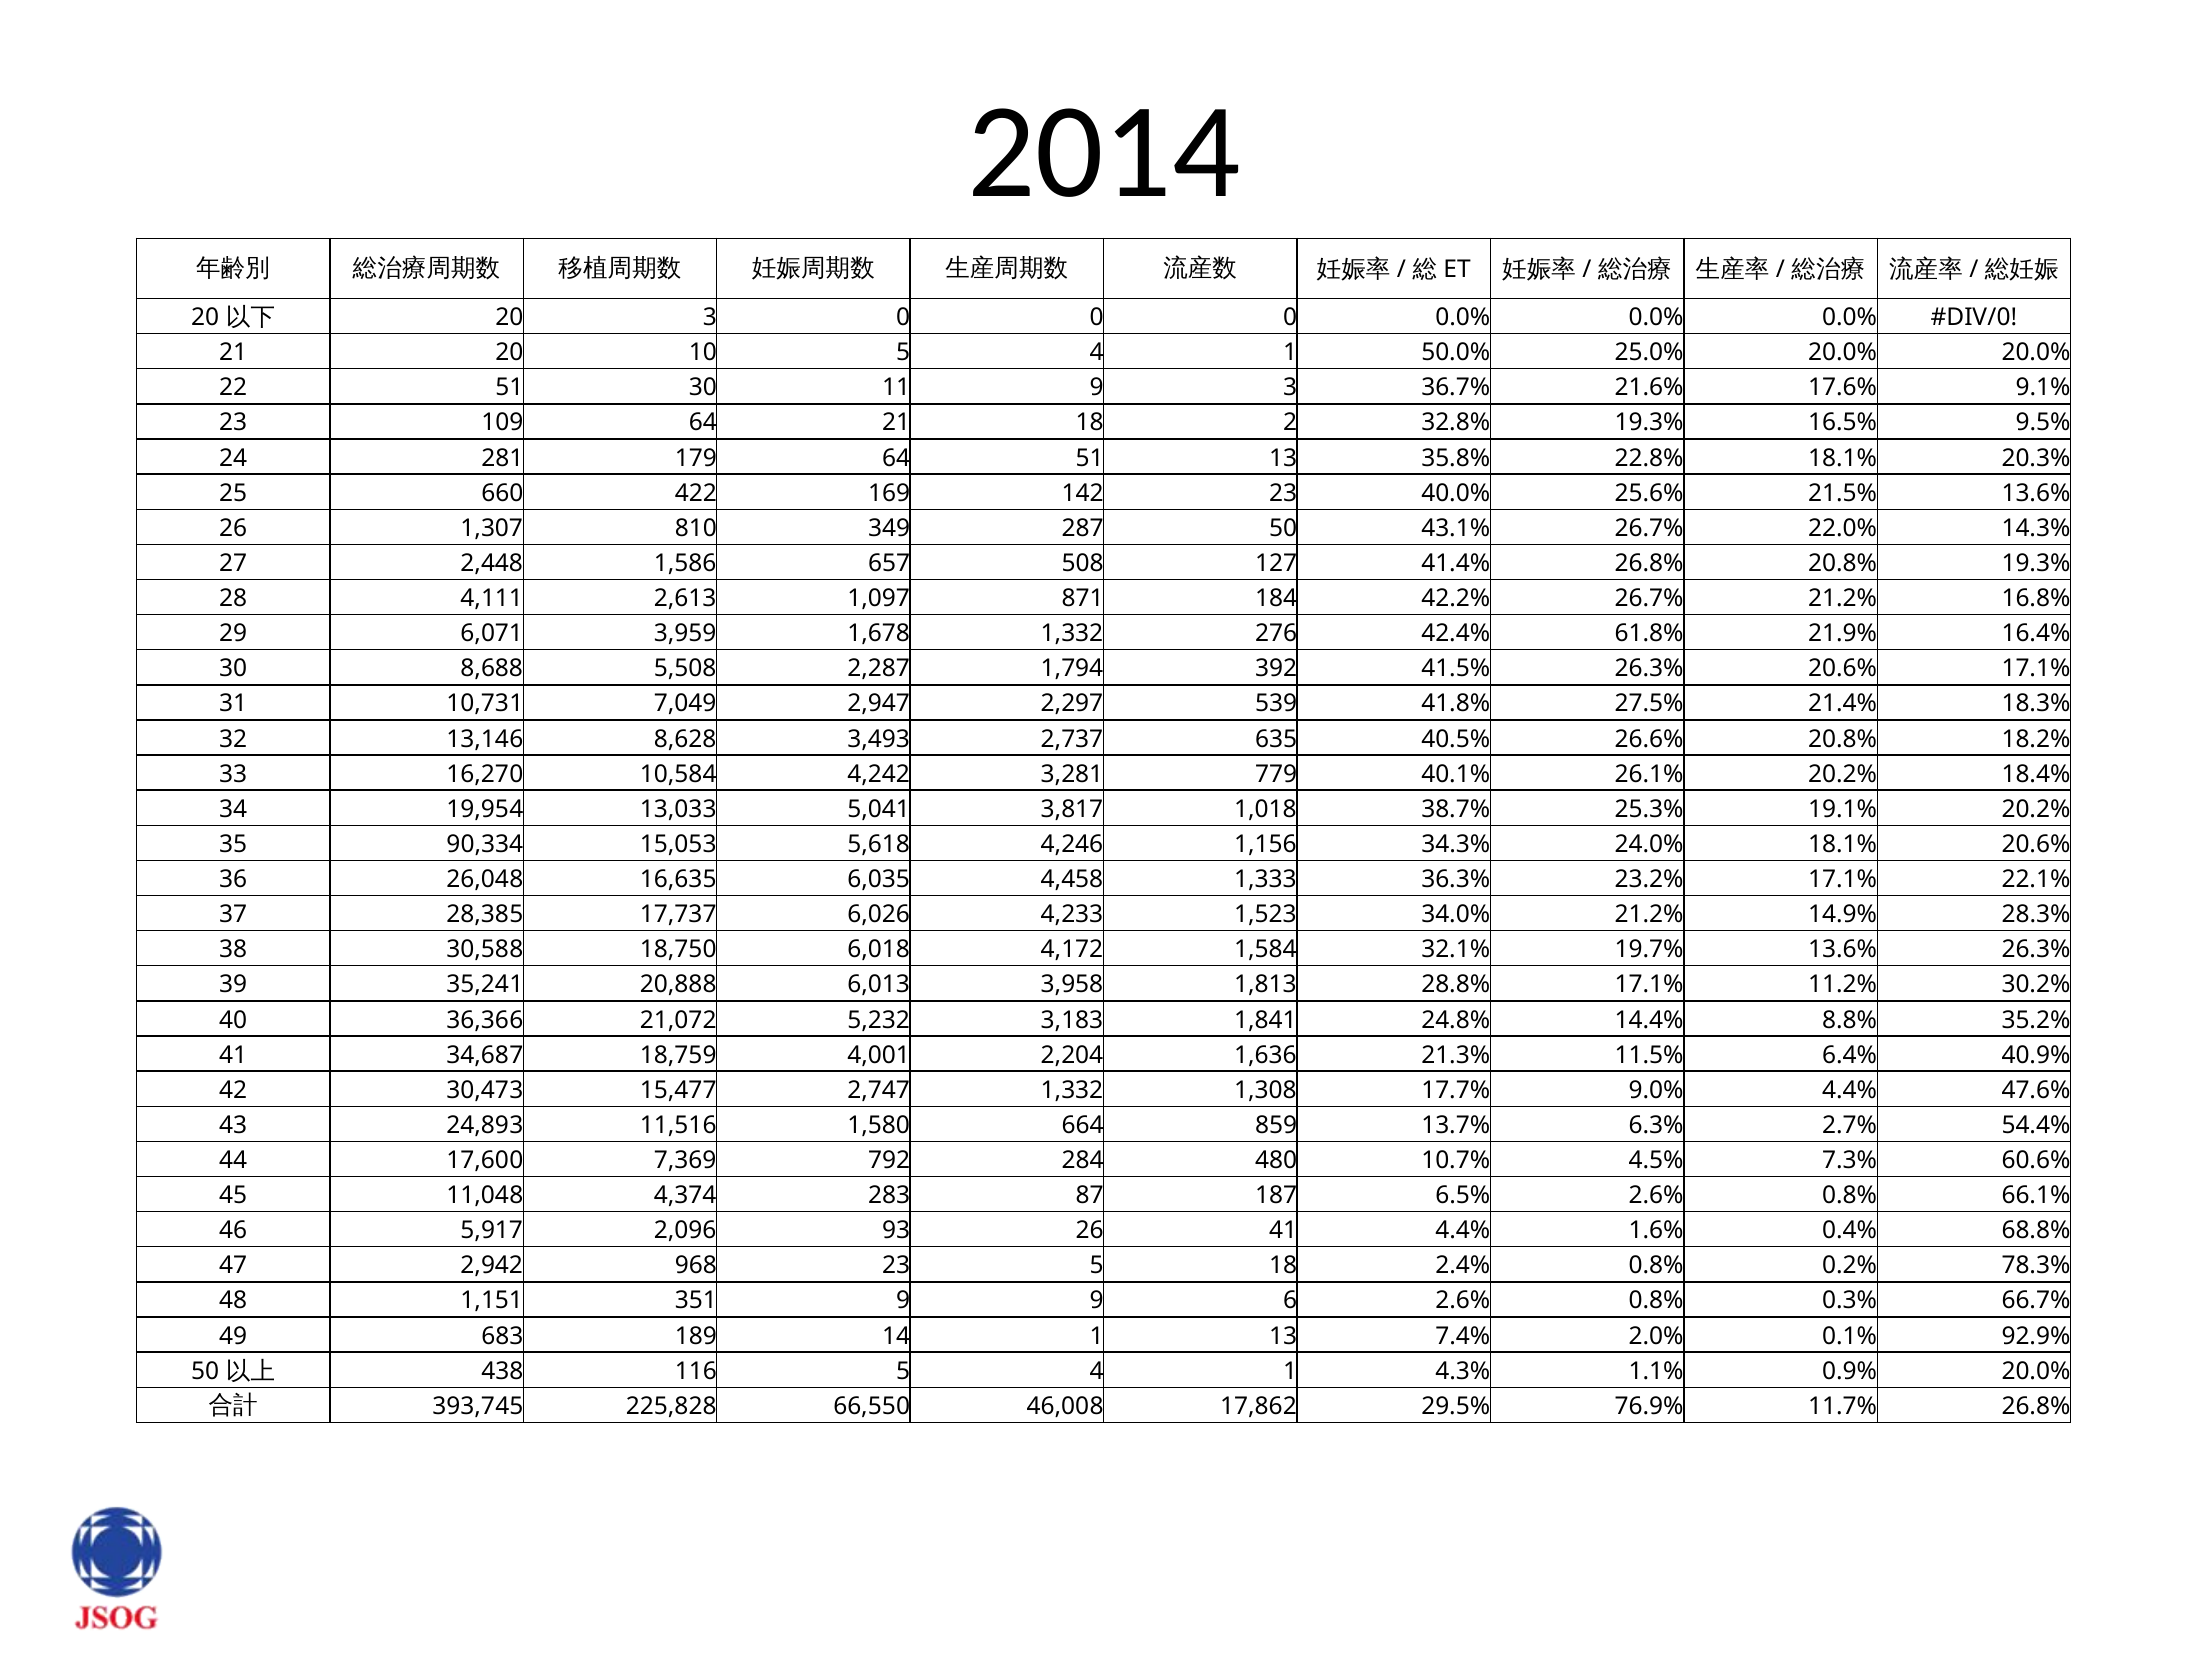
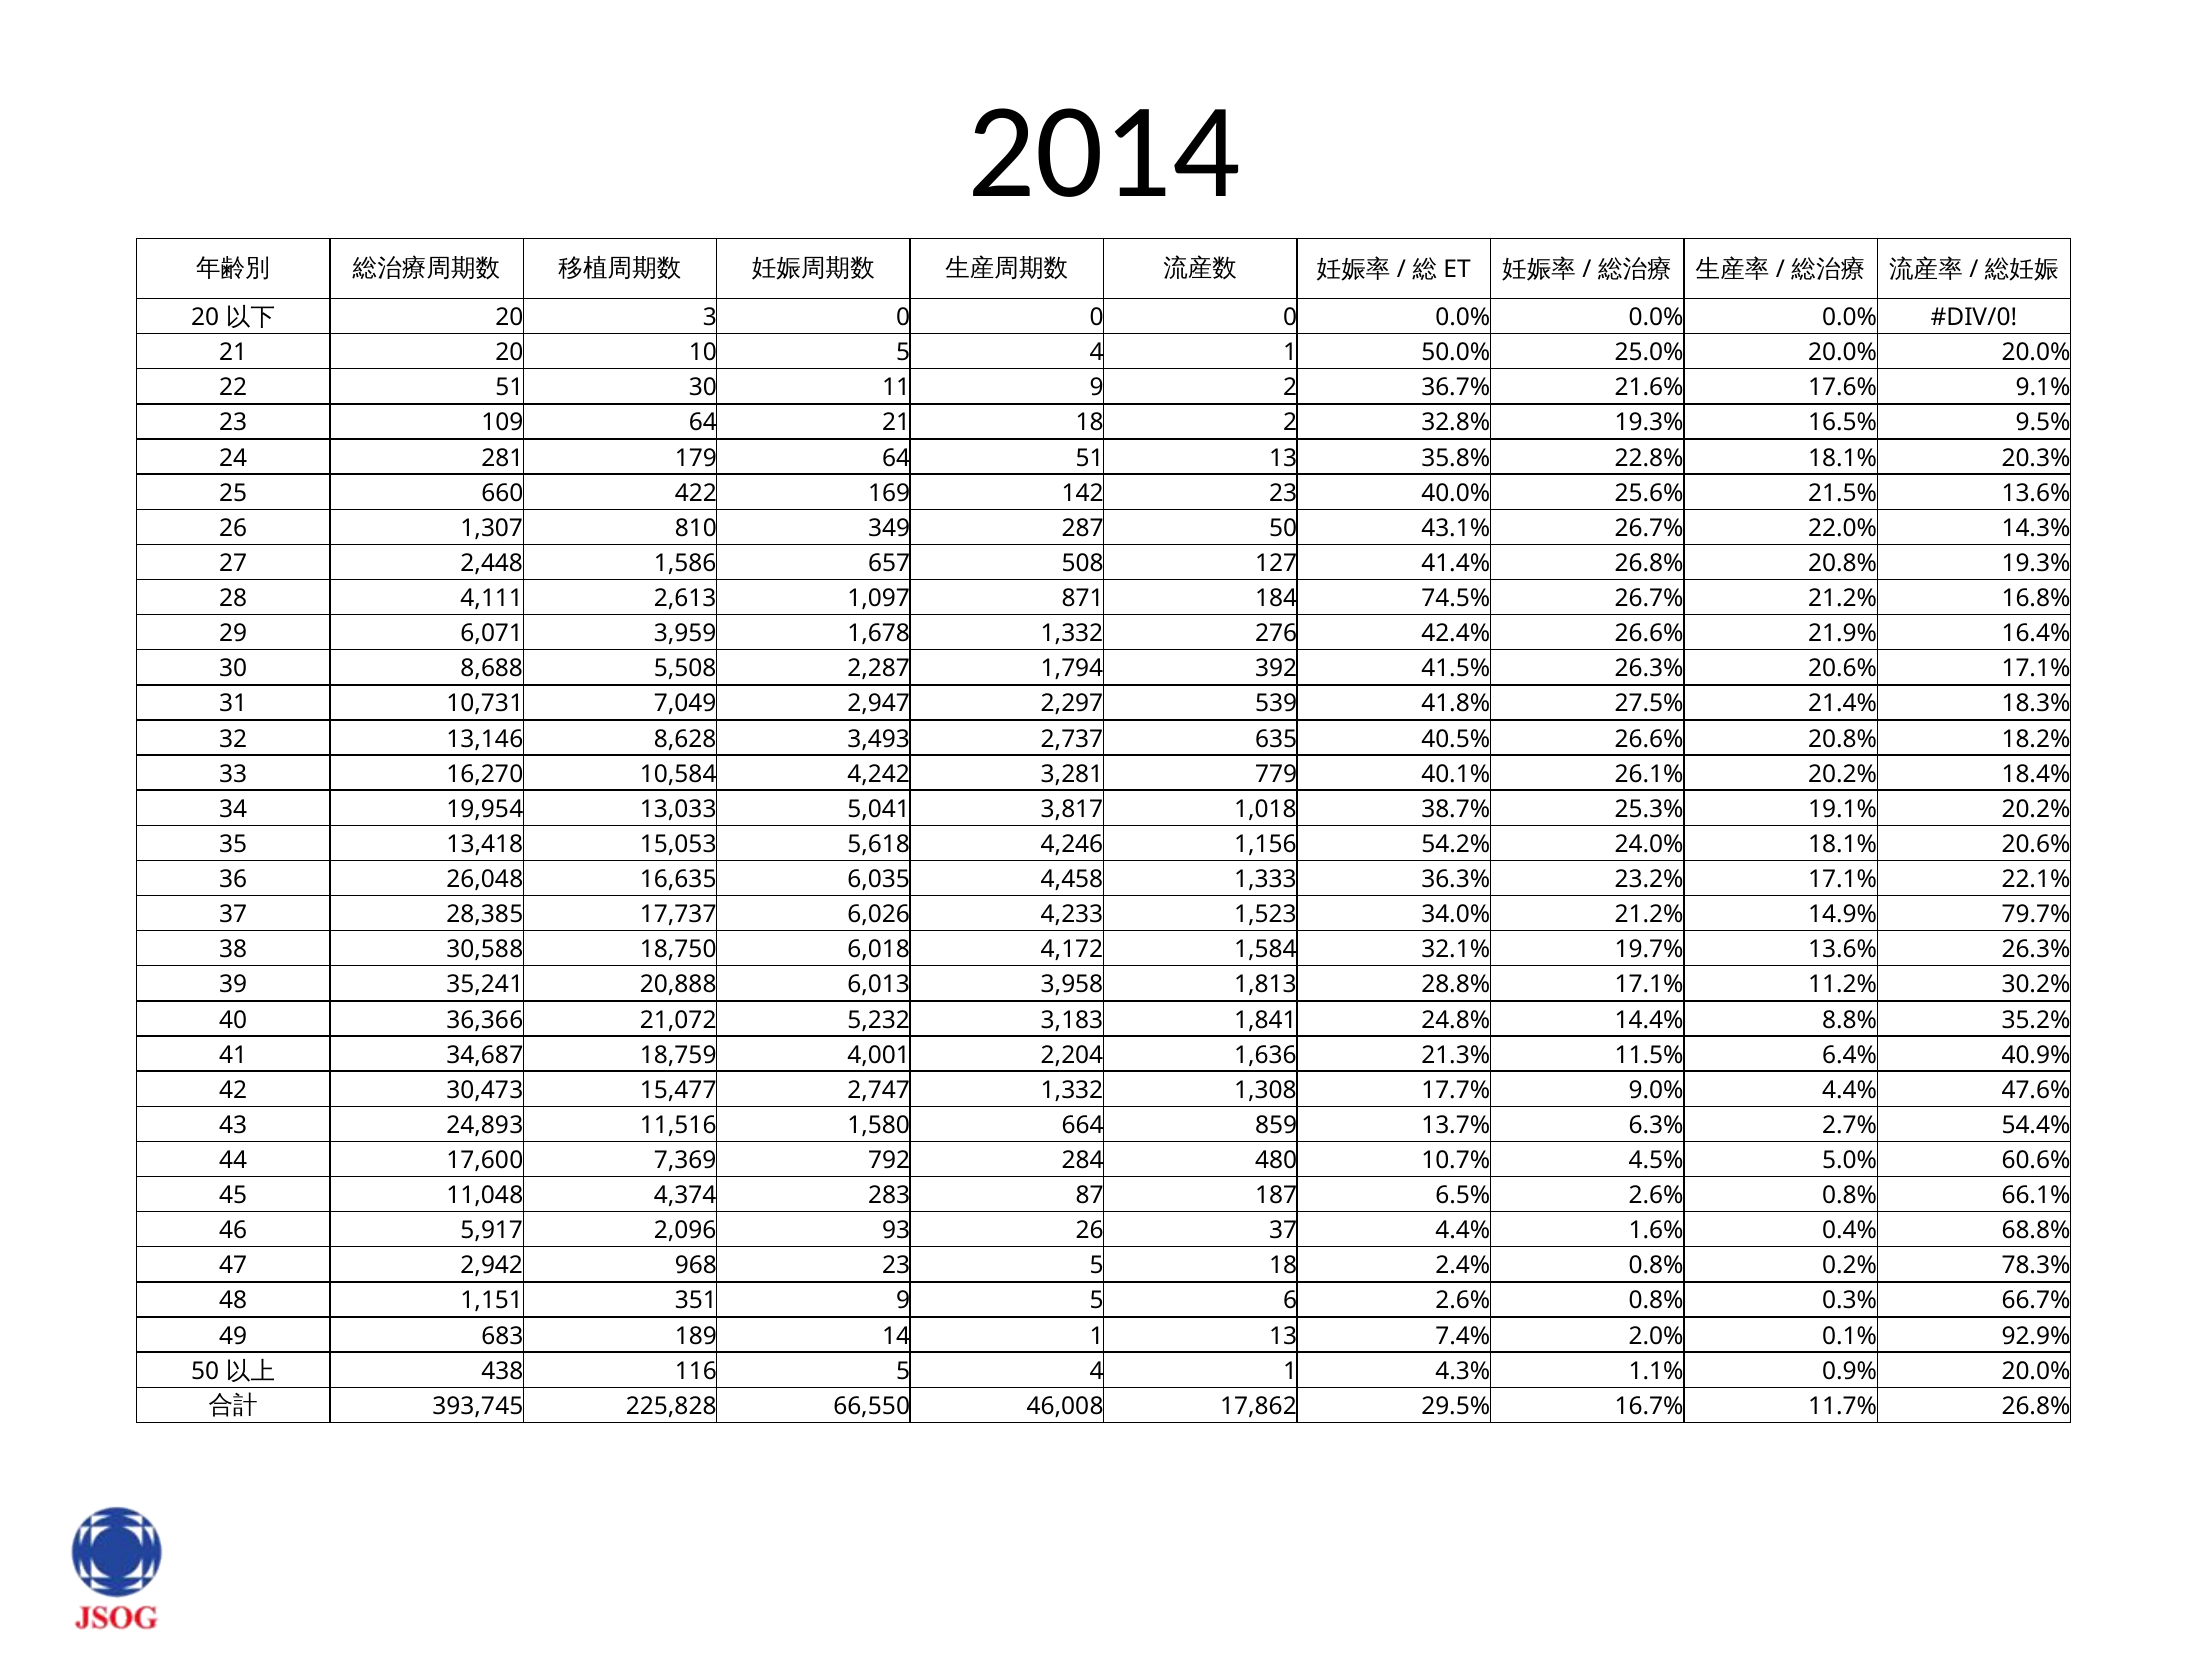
9 3: 3 -> 2
42.2%: 42.2% -> 74.5%
42.4% 61.8%: 61.8% -> 26.6%
90,334: 90,334 -> 13,418
34.3%: 34.3% -> 54.2%
28.3%: 28.3% -> 79.7%
7.3%: 7.3% -> 5.0%
26 41: 41 -> 37
9 9: 9 -> 5
76.9%: 76.9% -> 16.7%
